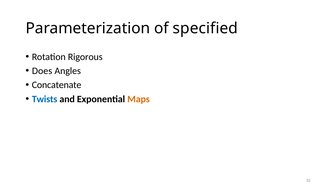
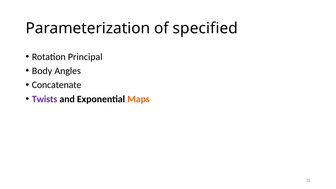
Rigorous: Rigorous -> Principal
Does: Does -> Body
Twists colour: blue -> purple
